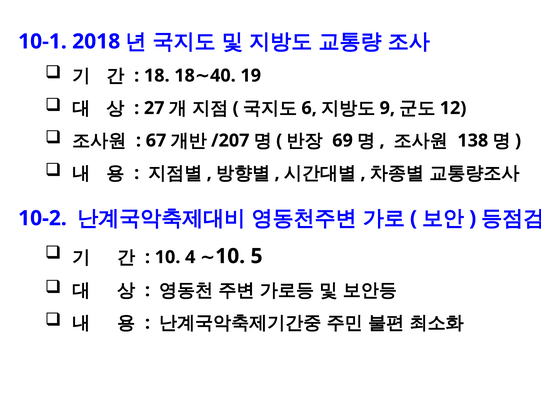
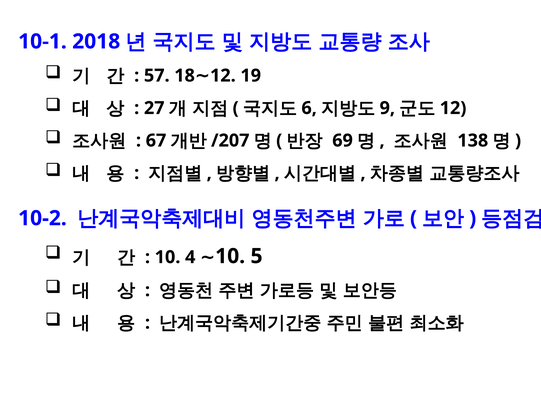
18 at (157, 76): 18 -> 57
40 at (223, 76): 40 -> 12
